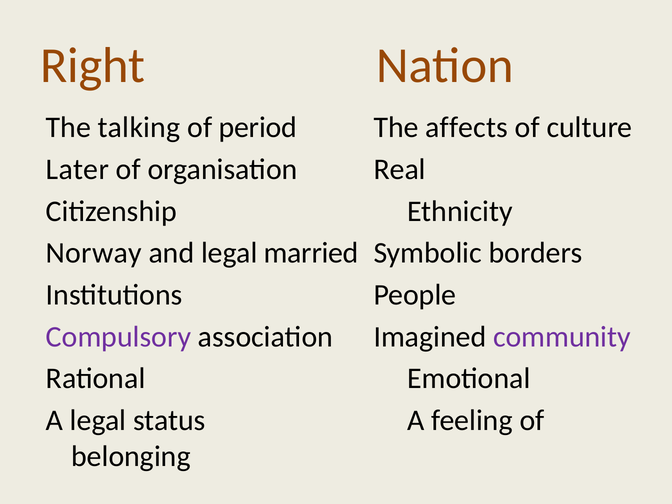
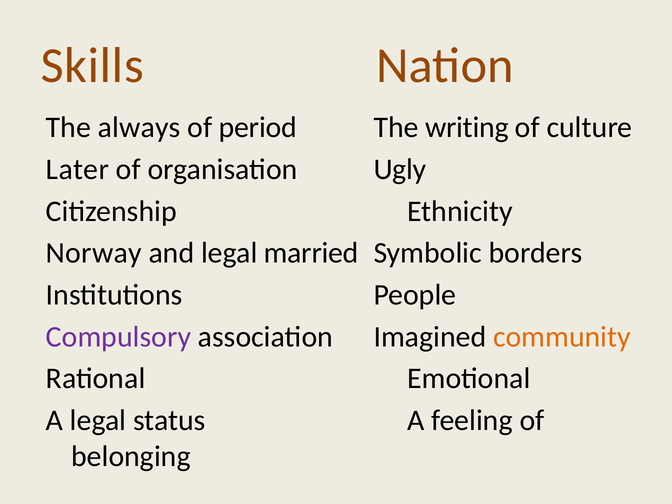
Right: Right -> Skills
talking: talking -> always
affects: affects -> writing
Real: Real -> Ugly
community colour: purple -> orange
